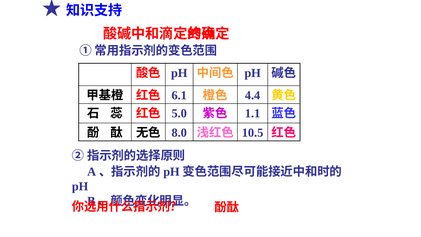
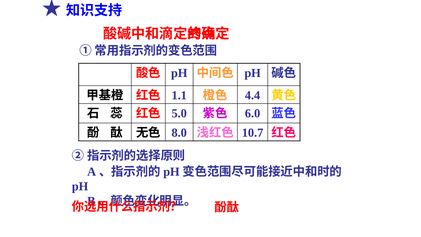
6.1: 6.1 -> 1.1
1.1: 1.1 -> 6.0
10.5: 10.5 -> 10.7
